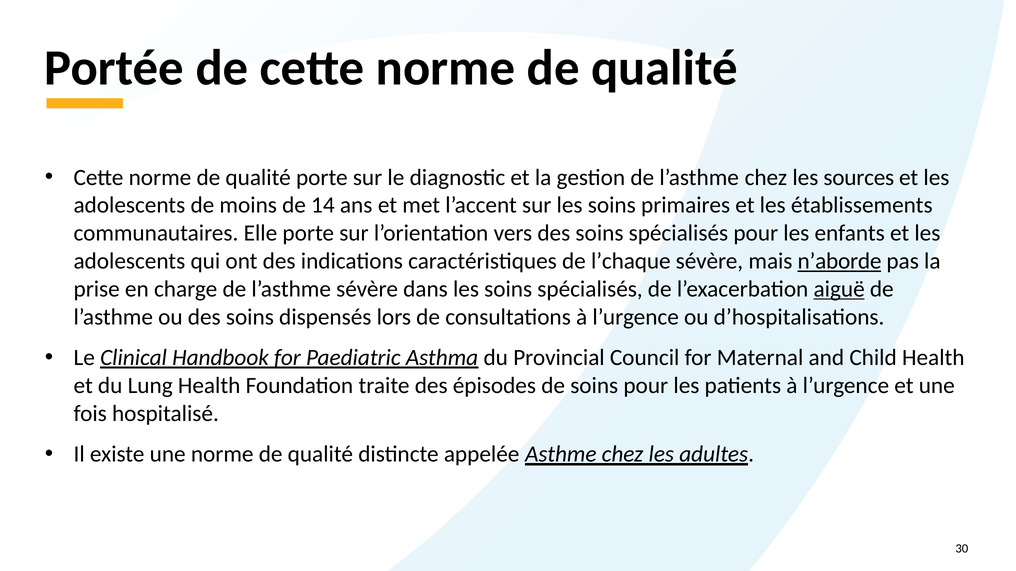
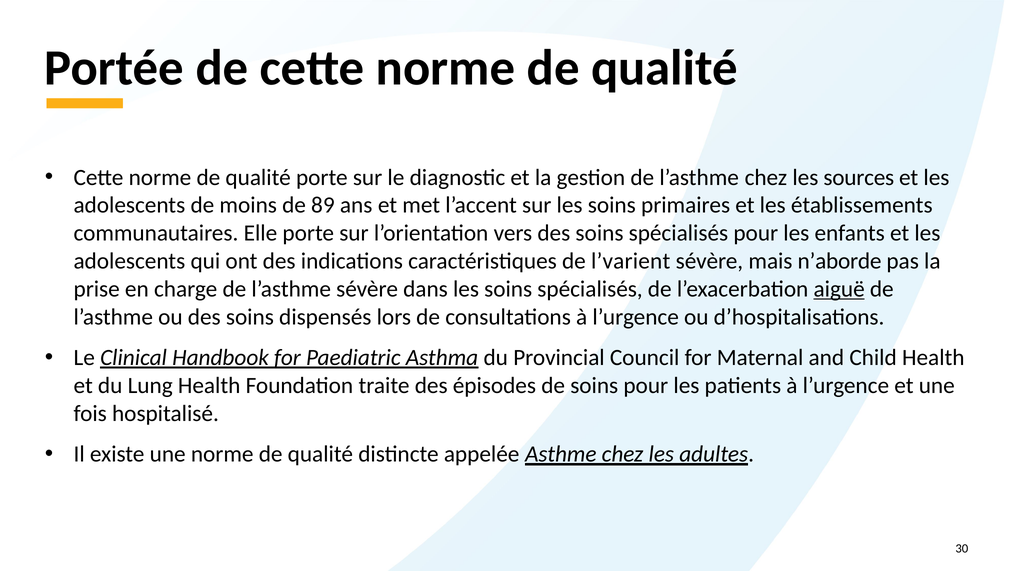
14: 14 -> 89
l’chaque: l’chaque -> l’varient
n’aborde underline: present -> none
